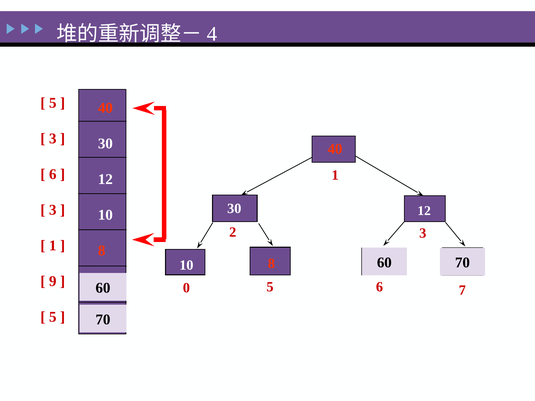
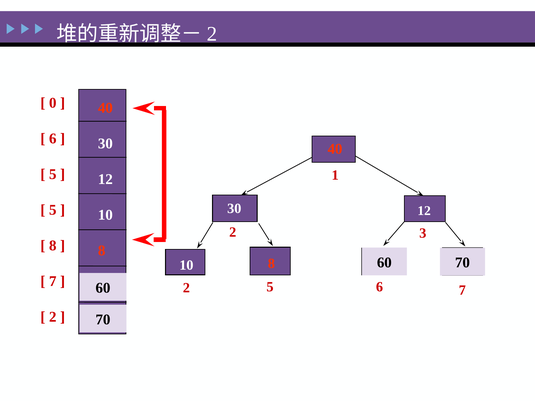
4 at (212, 34): 4 -> 2
5 at (53, 103): 5 -> 0
3 at (53, 139): 3 -> 6
6 at (53, 174): 6 -> 5
3 at (53, 210): 3 -> 5
1 at (53, 246): 1 -> 8
9 at (53, 281): 9 -> 7
0 at (186, 288): 0 -> 2
5 at (53, 317): 5 -> 2
